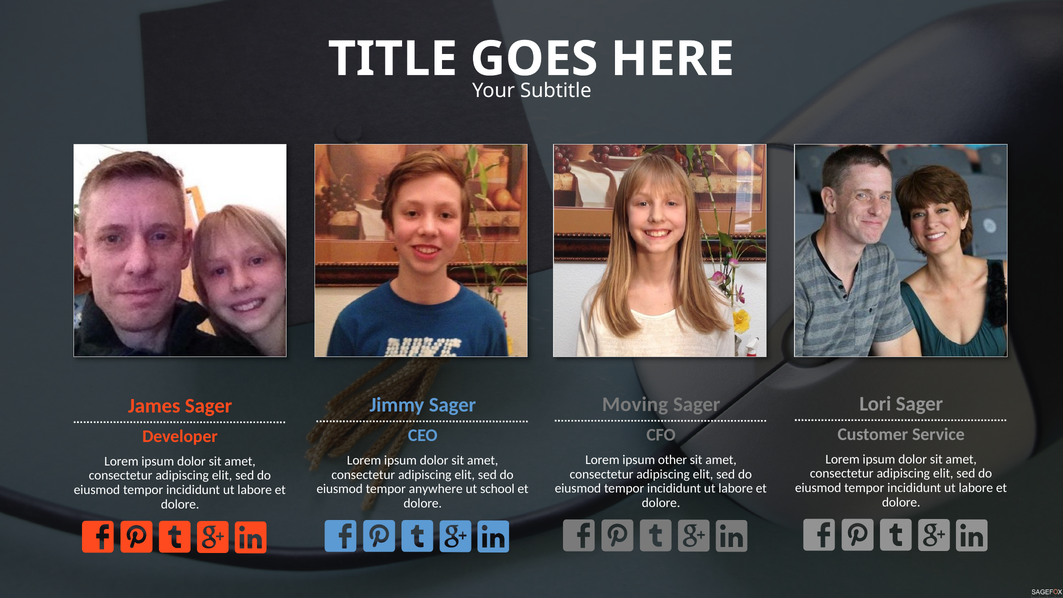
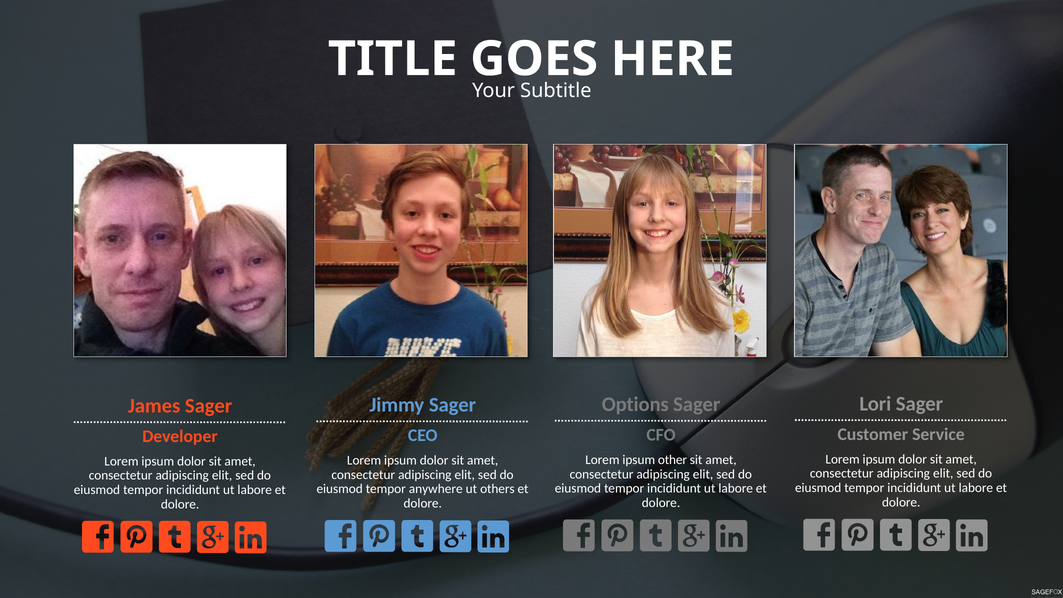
Moving: Moving -> Options
school: school -> others
